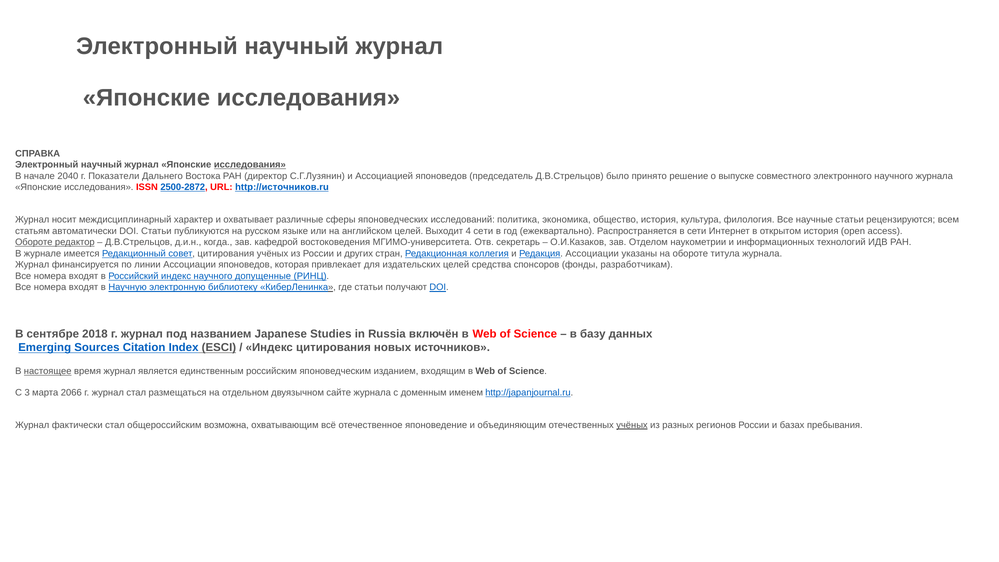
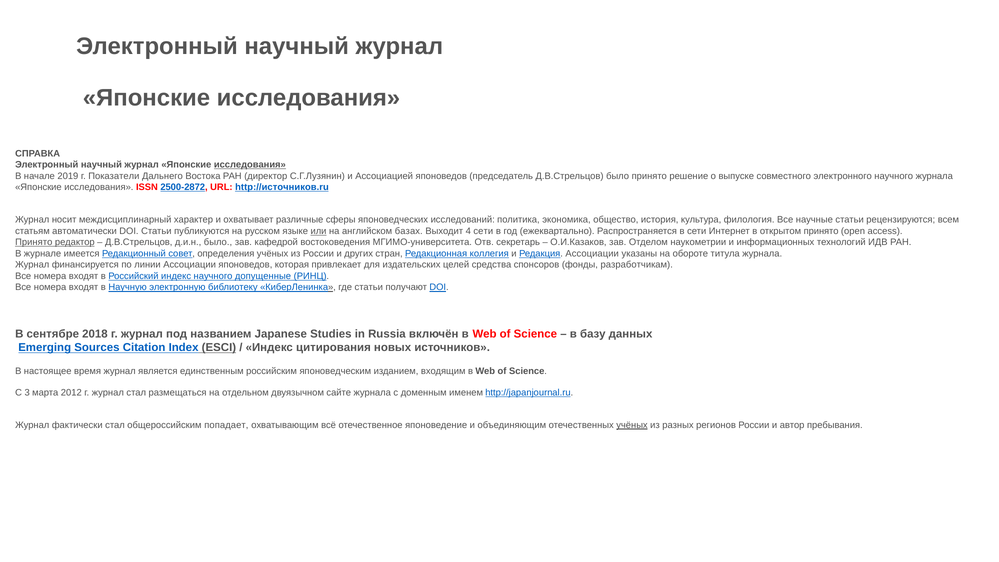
2040: 2040 -> 2019
или underline: none -> present
английском целей: целей -> базах
открытом история: история -> принято
Обороте at (34, 242): Обороте -> Принято
д.и.н когда: когда -> было
совет цитирования: цитирования -> определения
настоящее underline: present -> none
2066: 2066 -> 2012
возможна: возможна -> попадает
базах: базах -> автор
